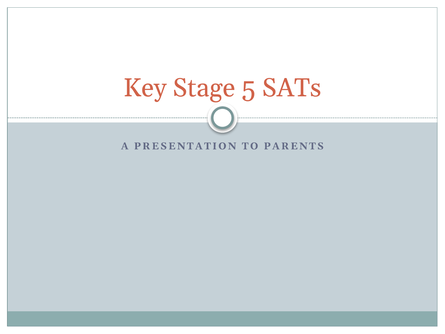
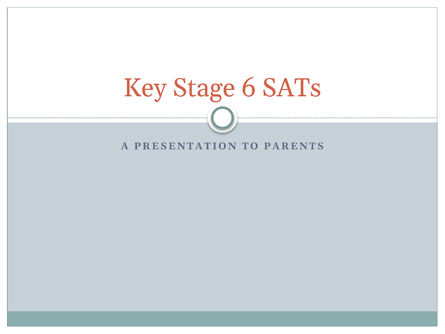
5: 5 -> 6
